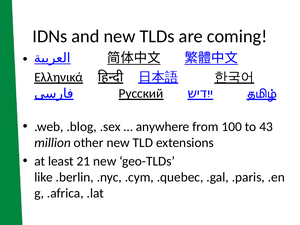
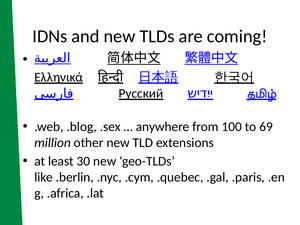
43: 43 -> 69
21: 21 -> 30
